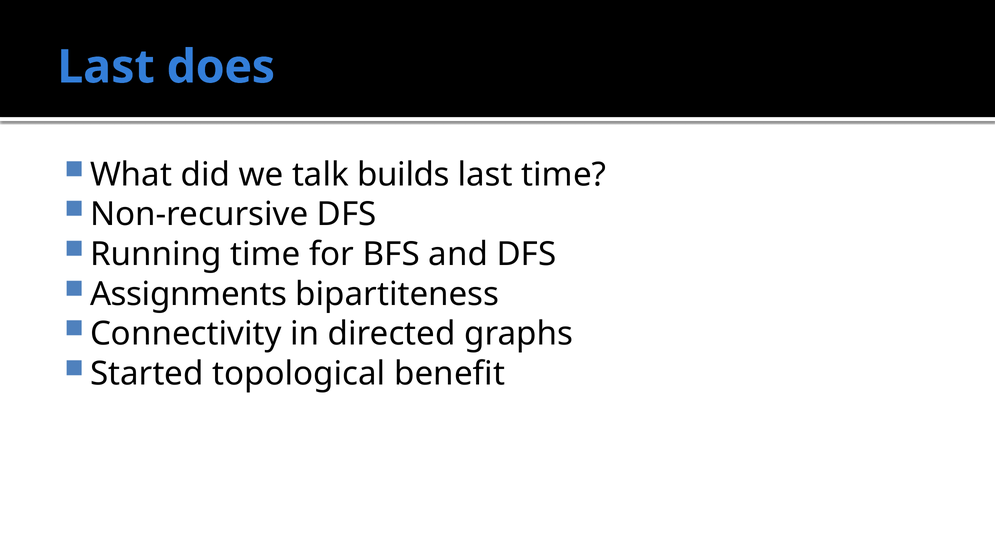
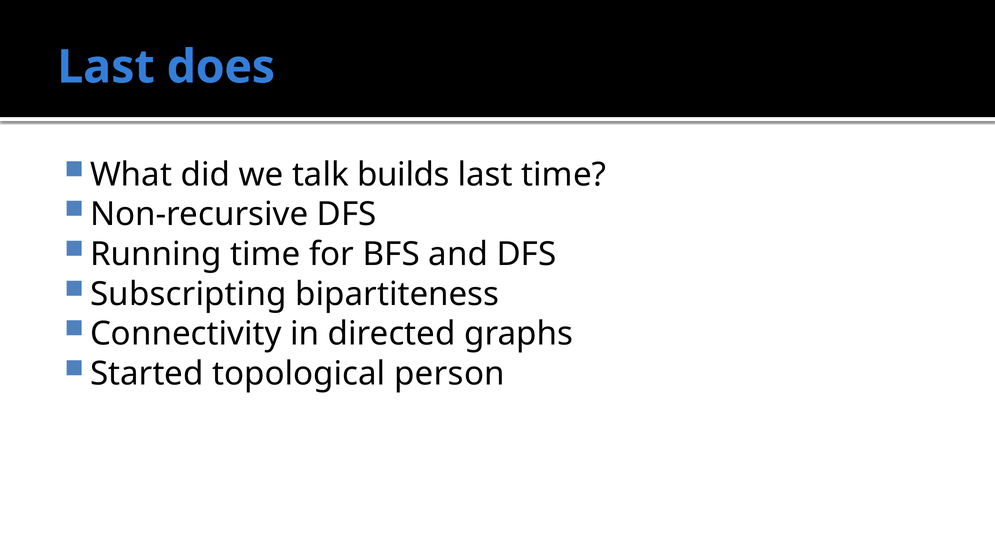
Assignments: Assignments -> Subscripting
benefit: benefit -> person
